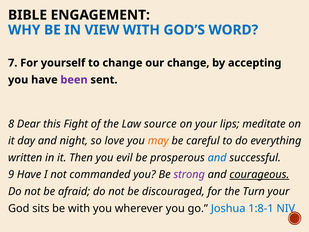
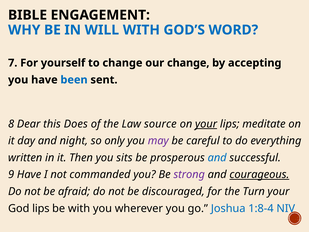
VIEW: VIEW -> WILL
been colour: purple -> blue
Fight: Fight -> Does
your at (206, 124) underline: none -> present
love: love -> only
may colour: orange -> purple
evil: evil -> sits
God sits: sits -> lips
1:8-1: 1:8-1 -> 1:8-4
